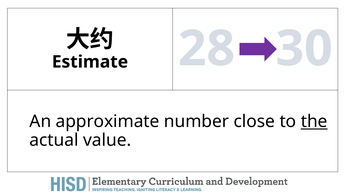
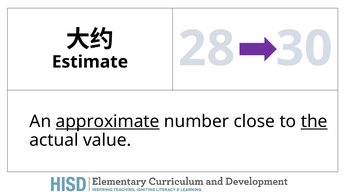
approximate underline: none -> present
